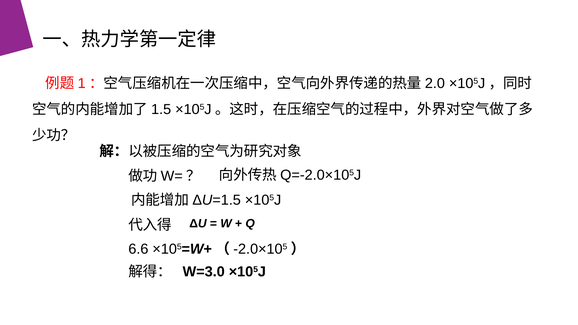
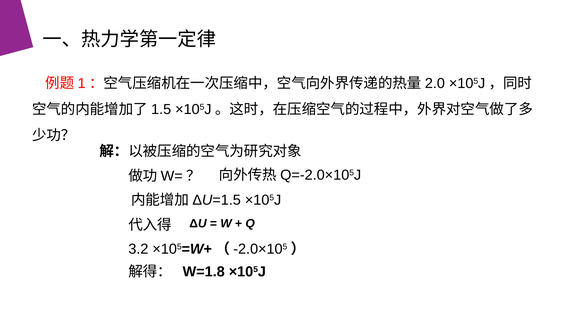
6.6: 6.6 -> 3.2
W=3.0: W=3.0 -> W=1.8
